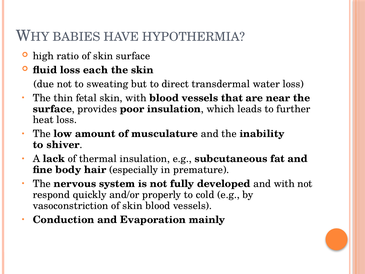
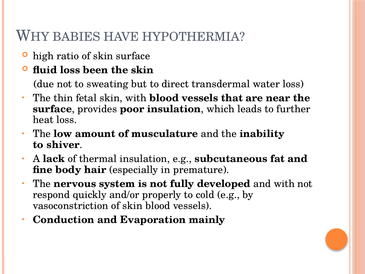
each: each -> been
